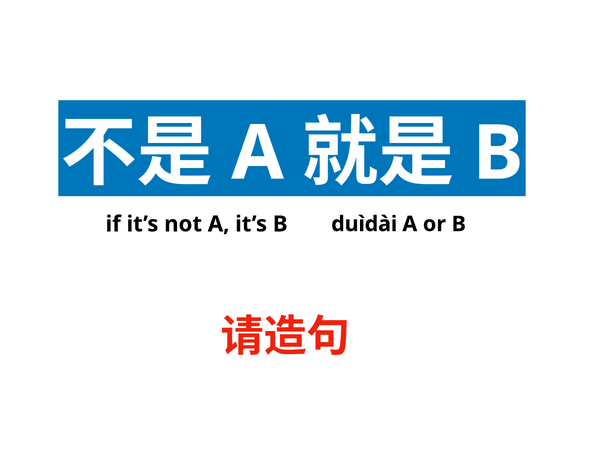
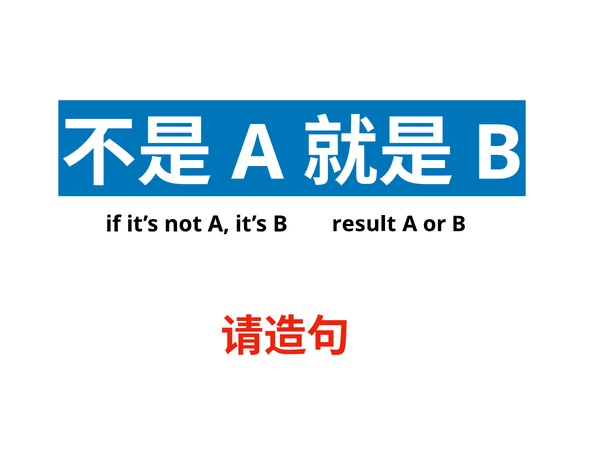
duìdài: duìdài -> result
